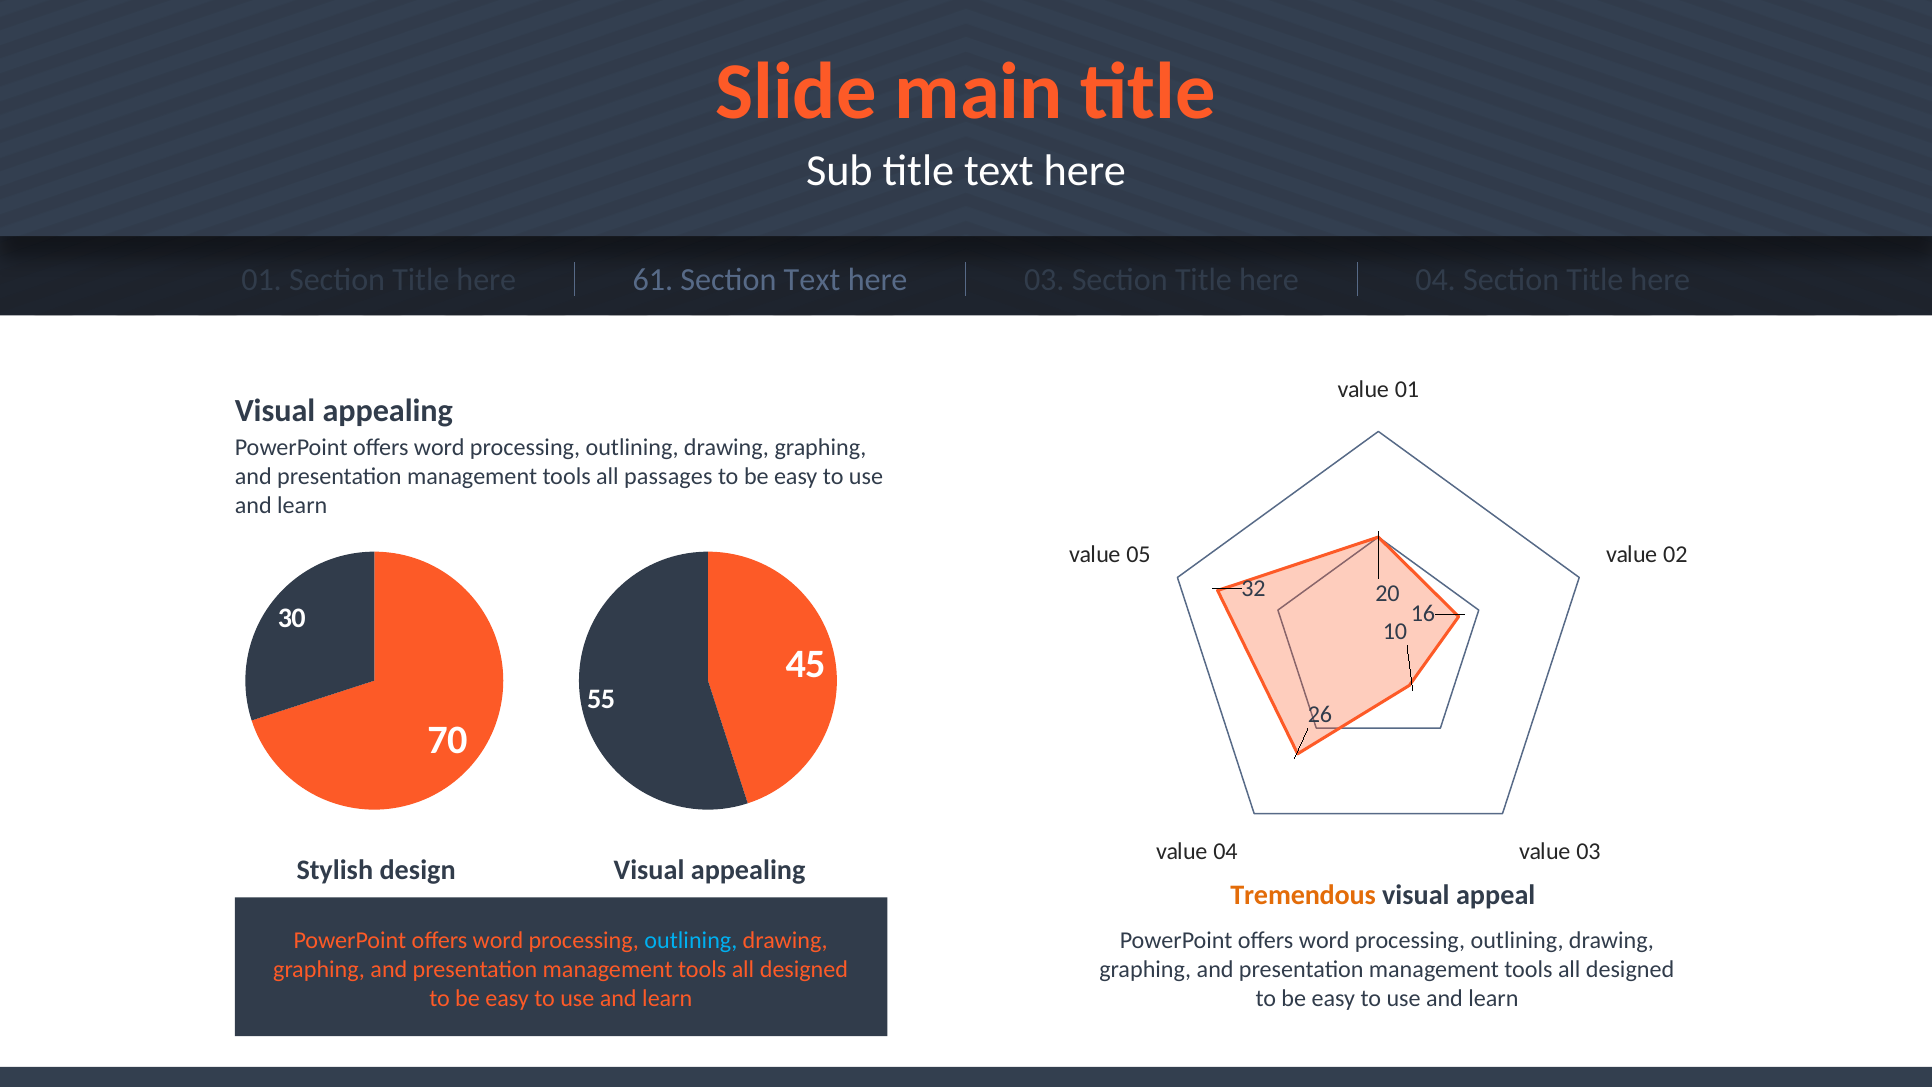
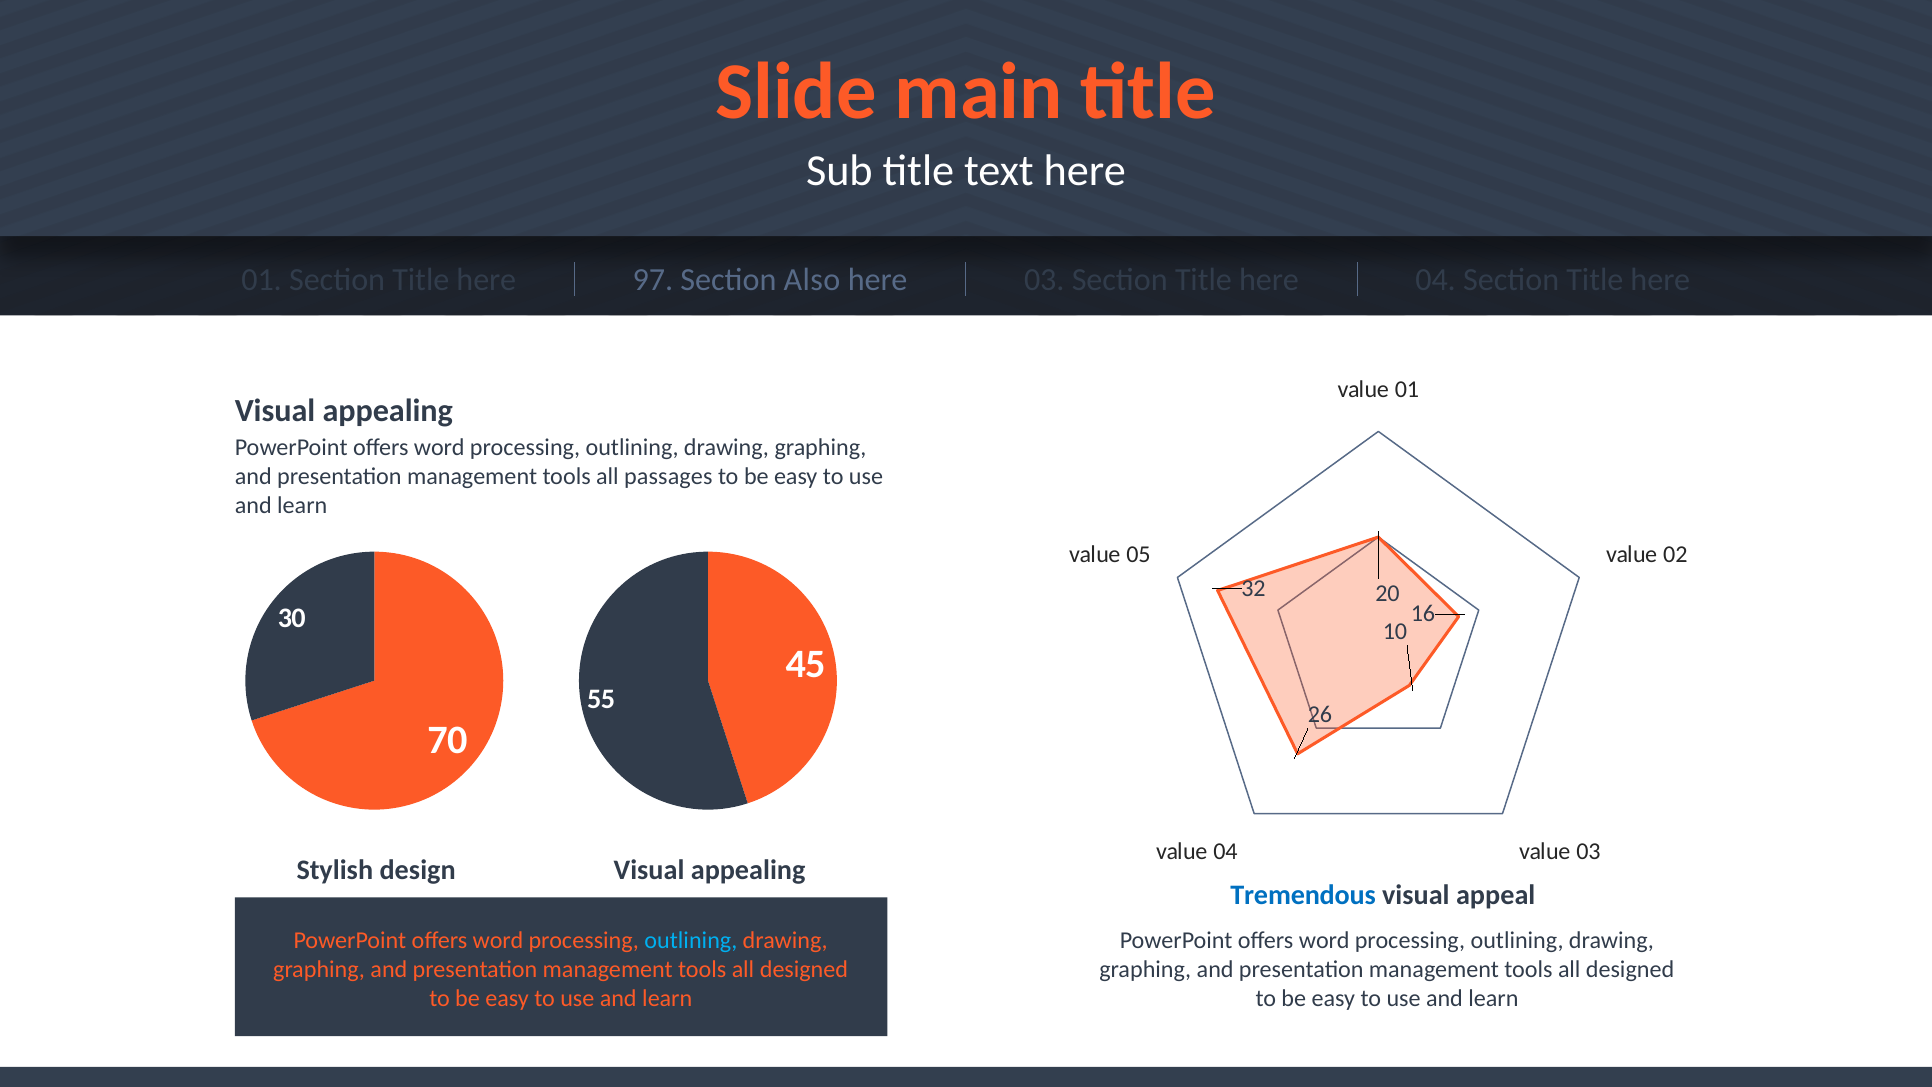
61: 61 -> 97
Section Text: Text -> Also
Tremendous colour: orange -> blue
